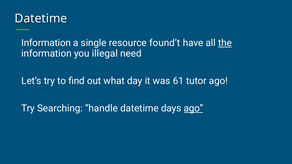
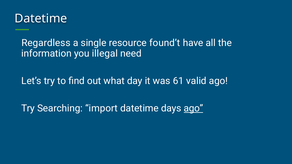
Information at (46, 43): Information -> Regardless
the underline: present -> none
tutor: tutor -> valid
handle: handle -> import
